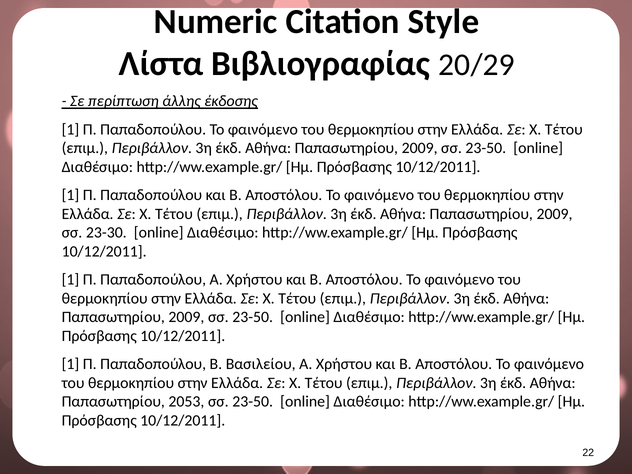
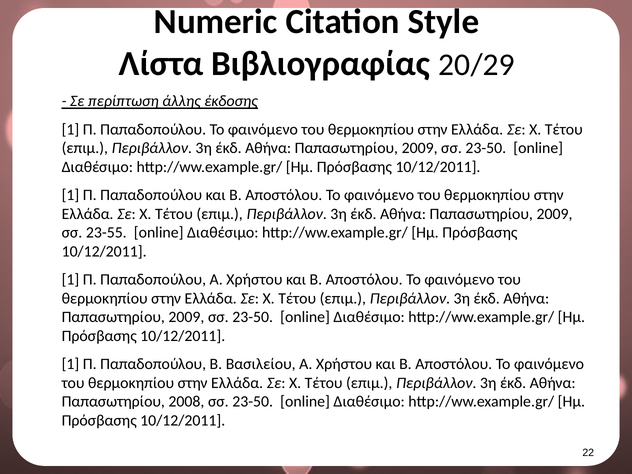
23-30: 23-30 -> 23-55
2053: 2053 -> 2008
